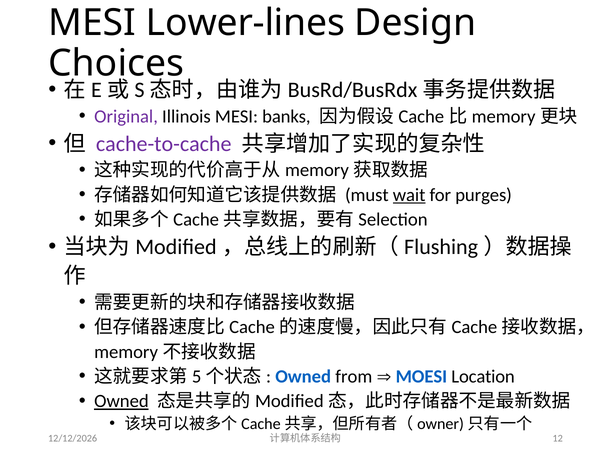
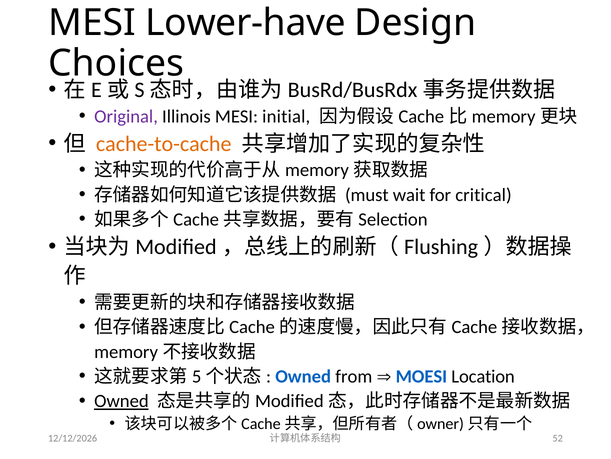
Lower-lines: Lower-lines -> Lower-have
banks: banks -> initial
cache-to-cache colour: purple -> orange
wait underline: present -> none
purges: purges -> critical
12: 12 -> 52
